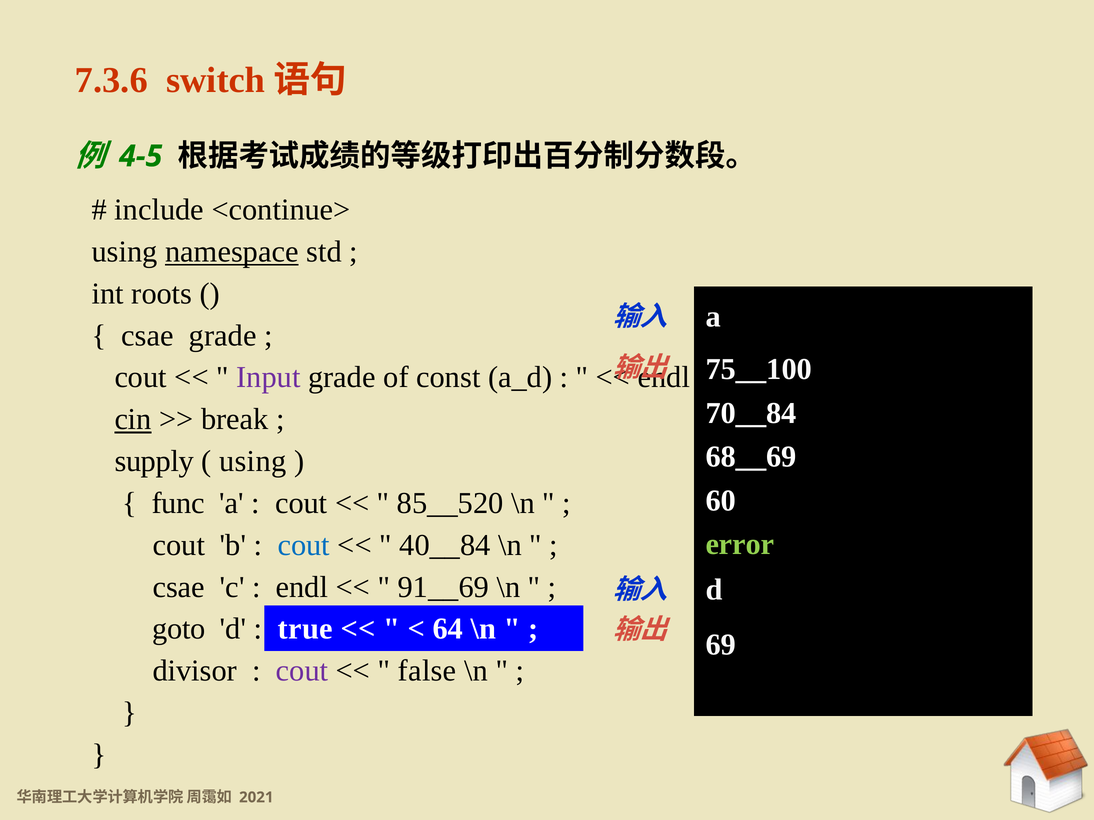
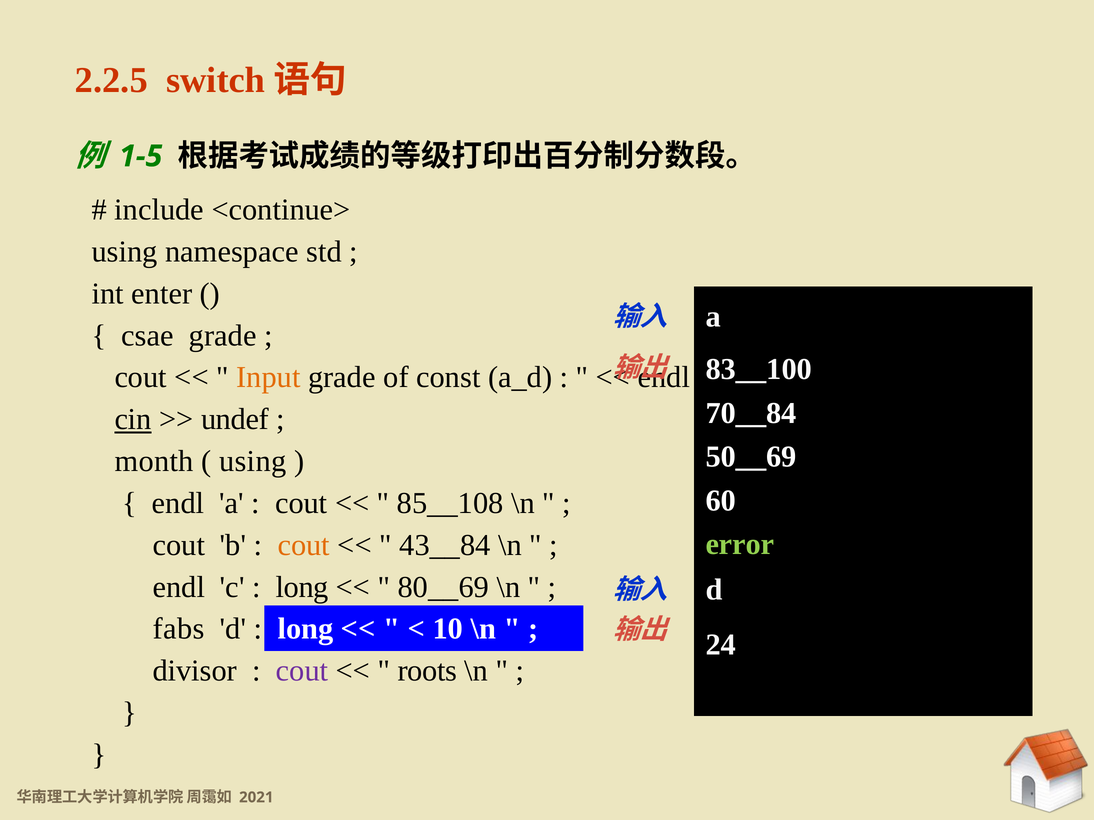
7.3.6: 7.3.6 -> 2.2.5
4-5: 4-5 -> 1-5
namespace underline: present -> none
roots: roots -> enter
75__100: 75__100 -> 83__100
Input colour: purple -> orange
break: break -> undef
68__69: 68__69 -> 50__69
supply: supply -> month
func at (178, 503): func -> endl
85__520: 85__520 -> 85__108
cout at (304, 545) colour: blue -> orange
40__84: 40__84 -> 43__84
csae at (179, 587): csae -> endl
endl at (302, 587): endl -> long
91__69: 91__69 -> 80__69
goto: goto -> fabs
true at (305, 629): true -> long
64: 64 -> 10
69: 69 -> 24
false: false -> roots
